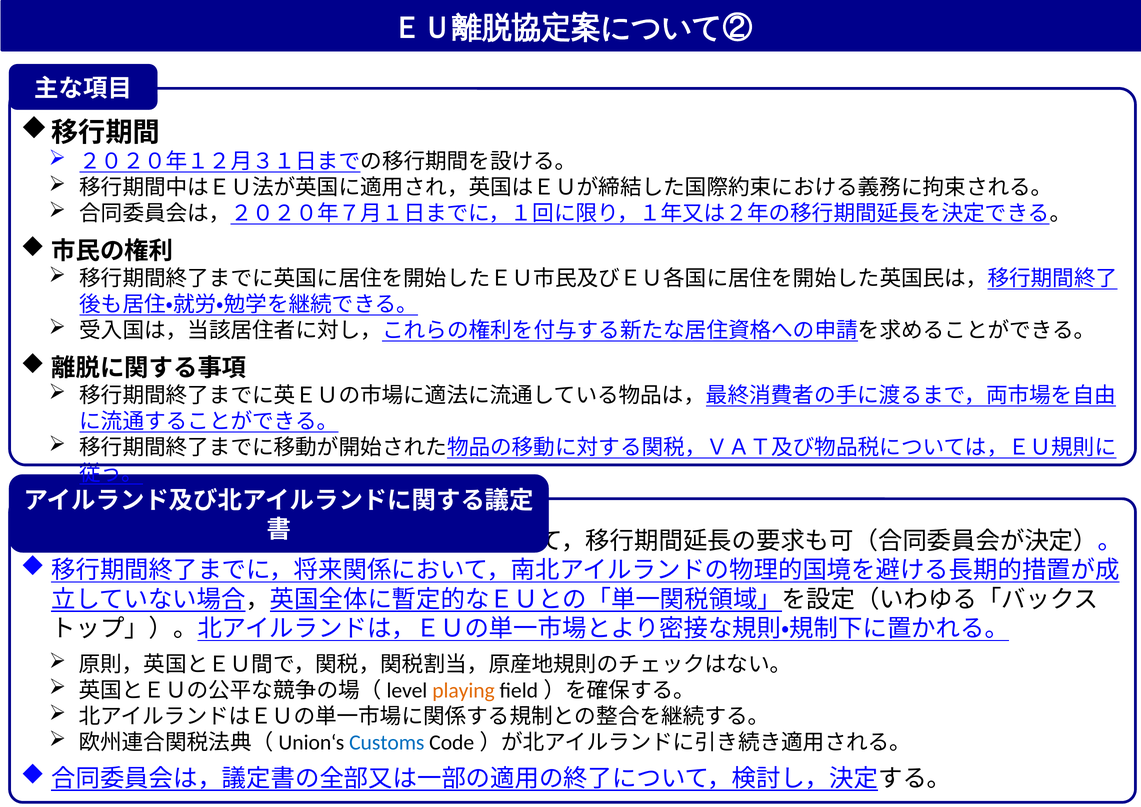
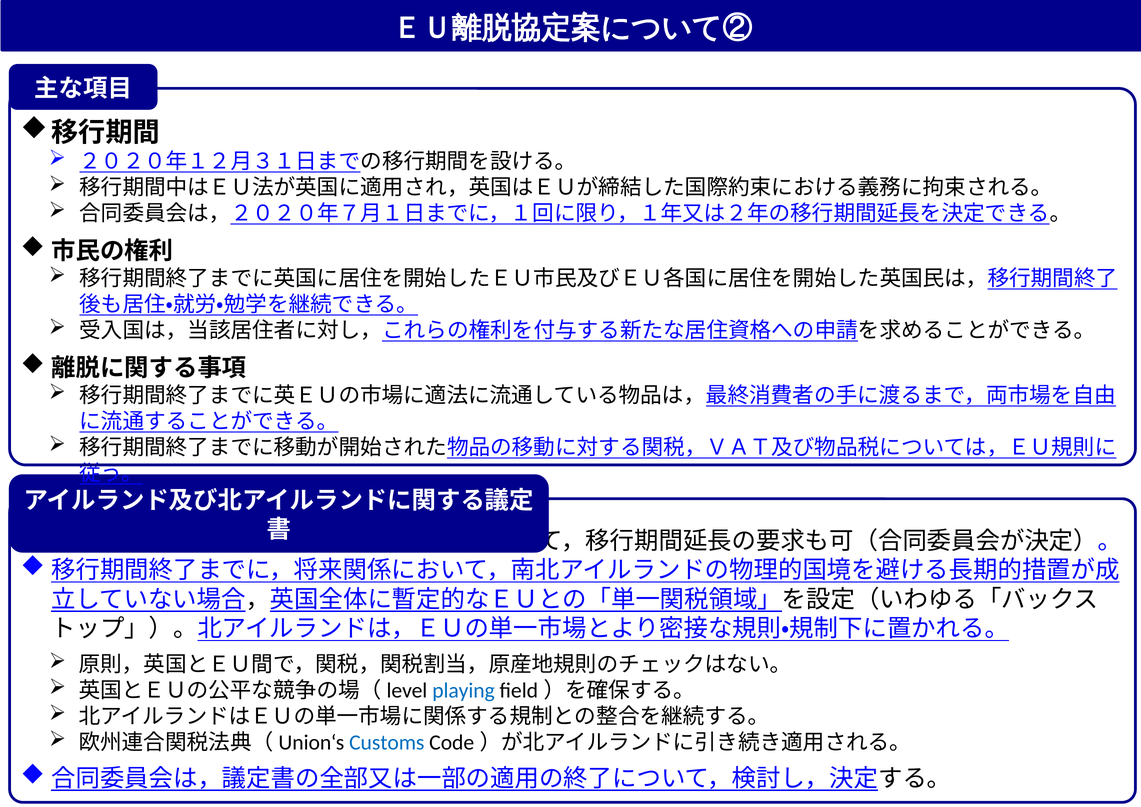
playing colour: orange -> blue
